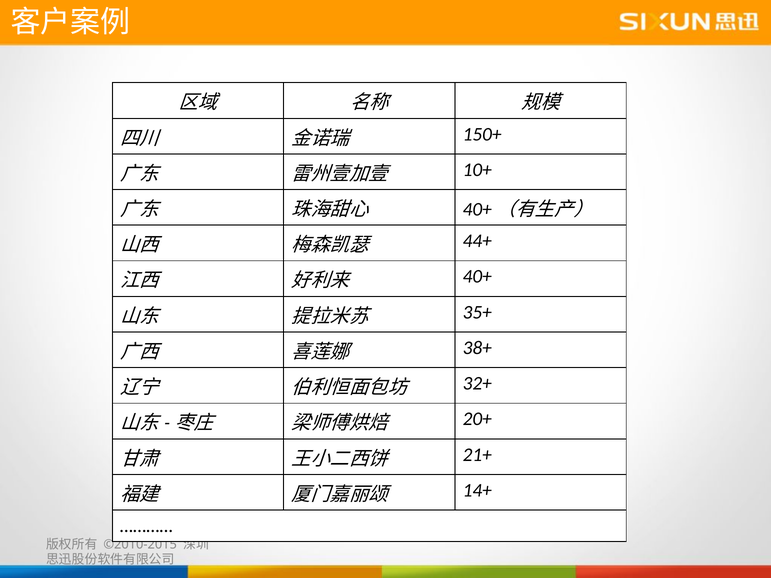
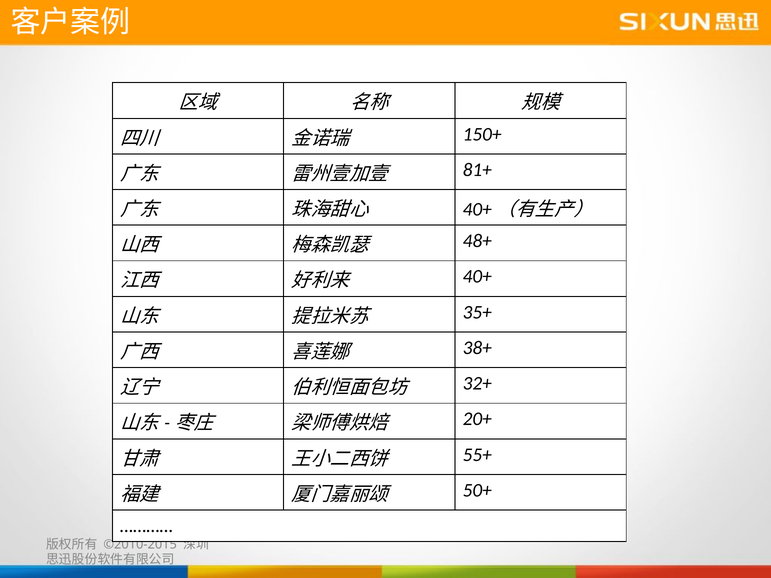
10+: 10+ -> 81+
44+: 44+ -> 48+
21+: 21+ -> 55+
14+: 14+ -> 50+
